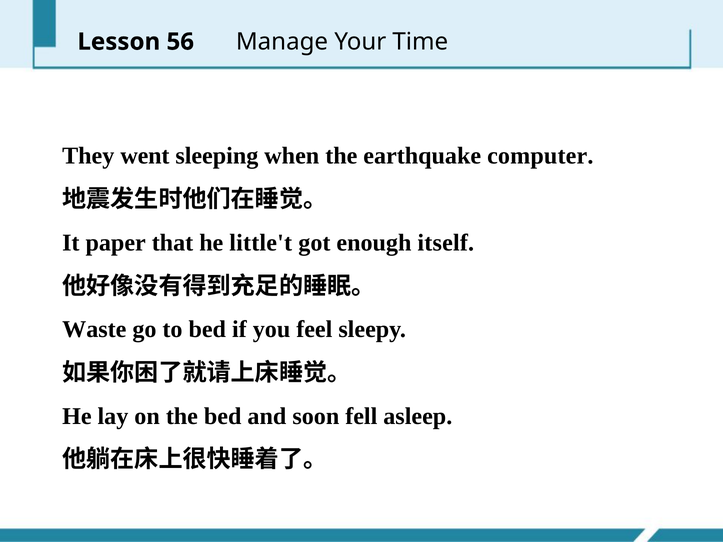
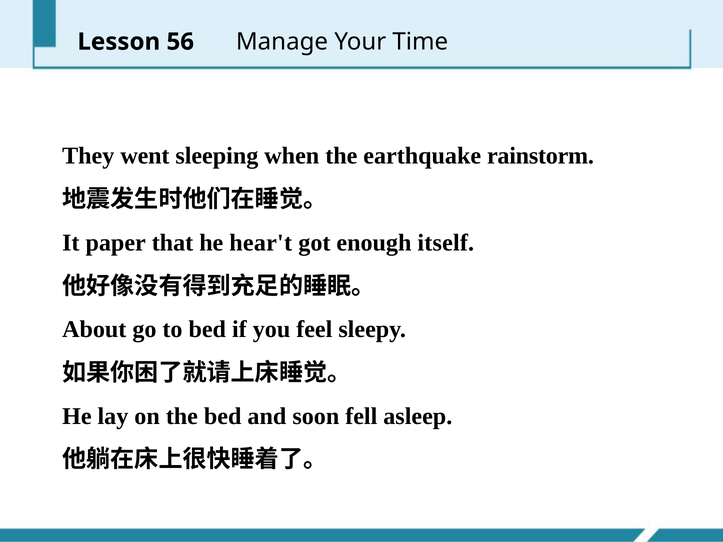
computer: computer -> rainstorm
little't: little't -> hear't
Waste: Waste -> About
